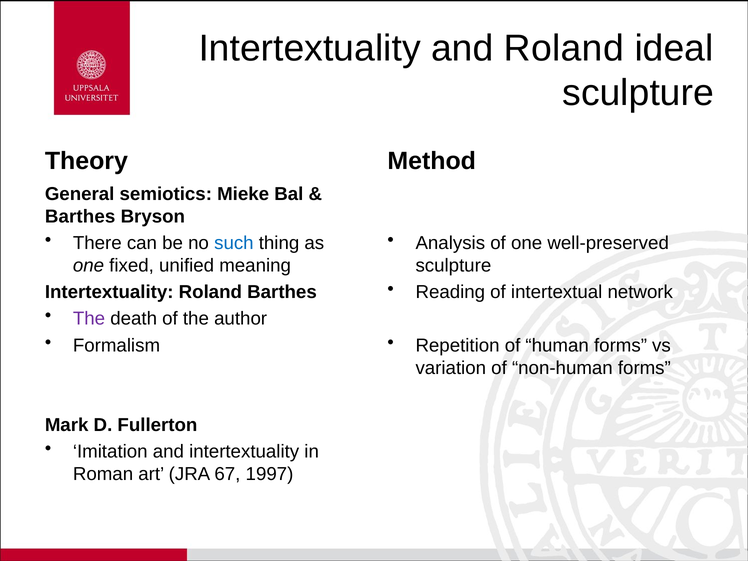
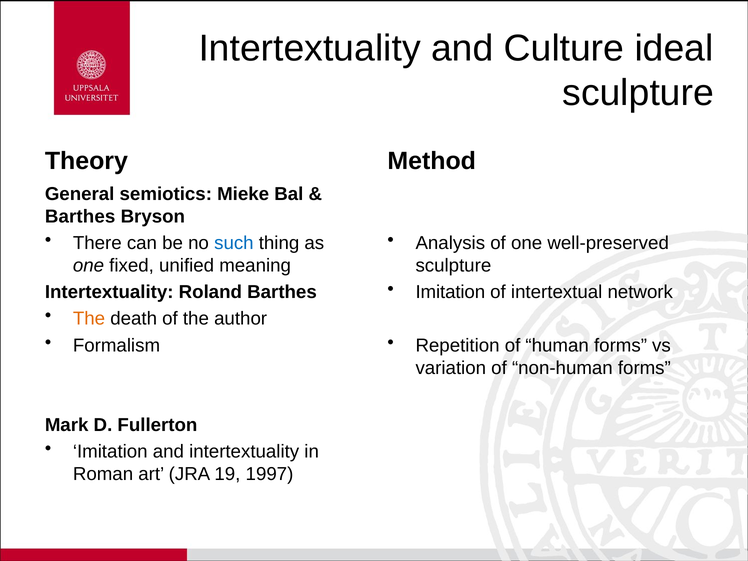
and Roland: Roland -> Culture
Reading at (450, 292): Reading -> Imitation
The at (89, 319) colour: purple -> orange
67: 67 -> 19
